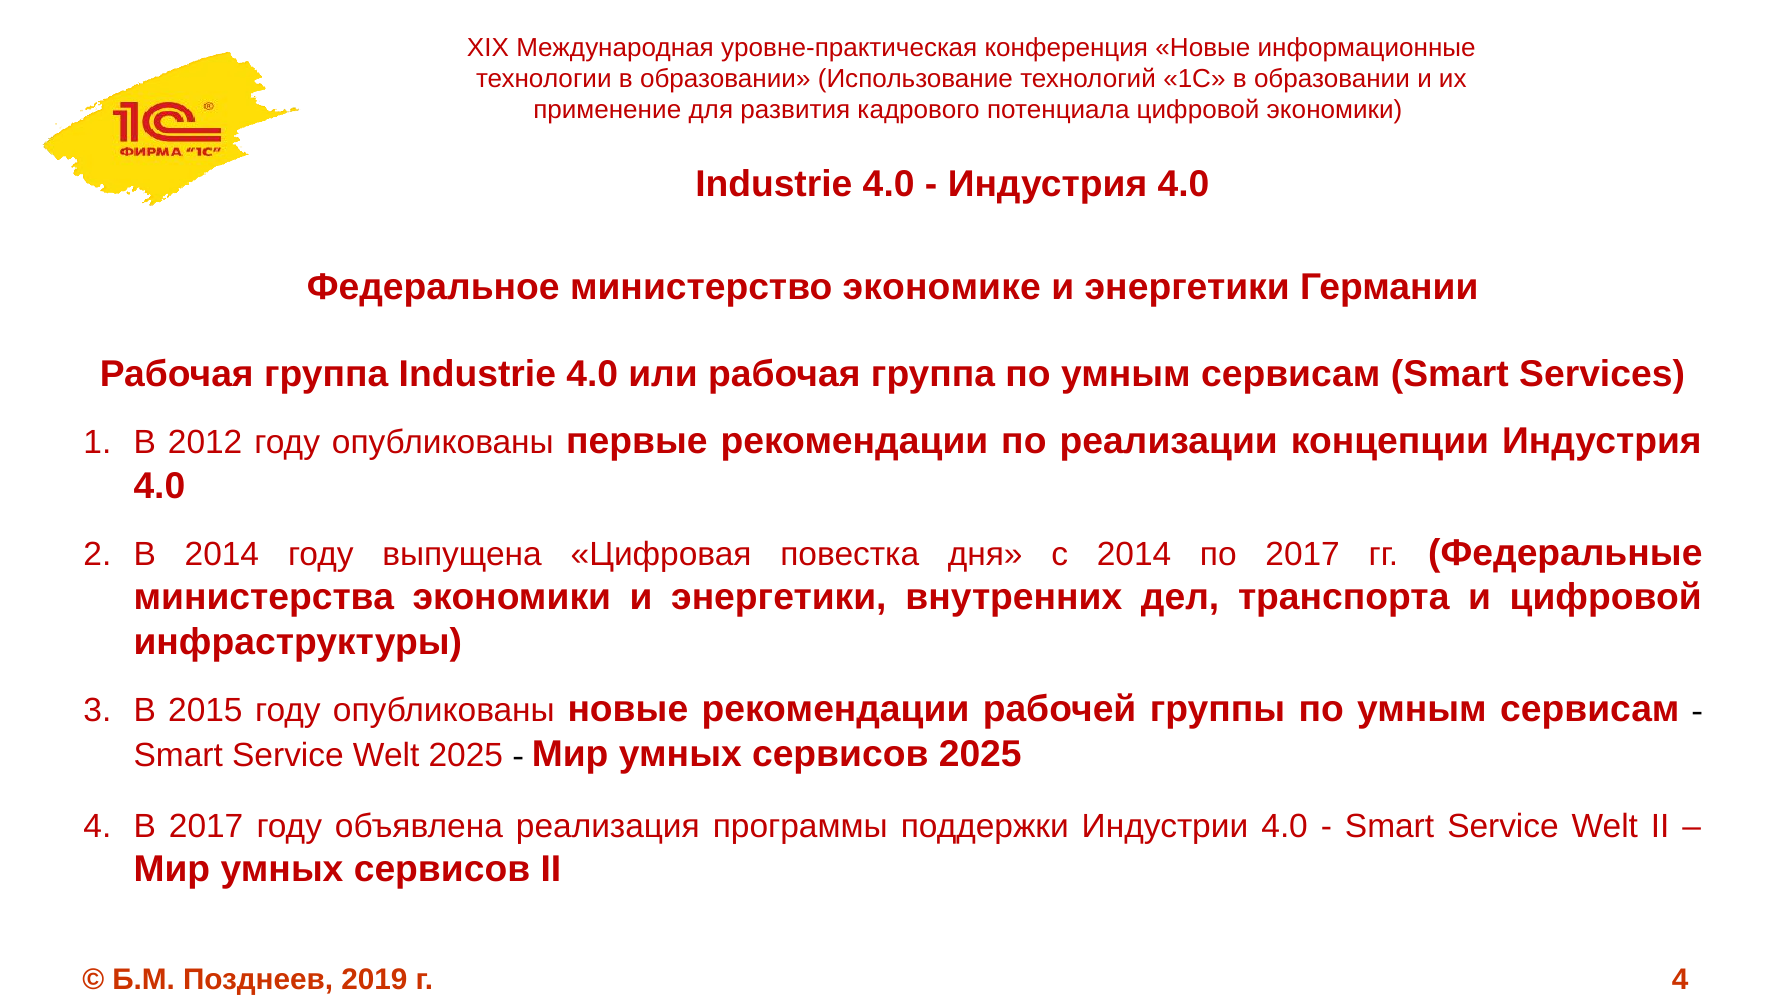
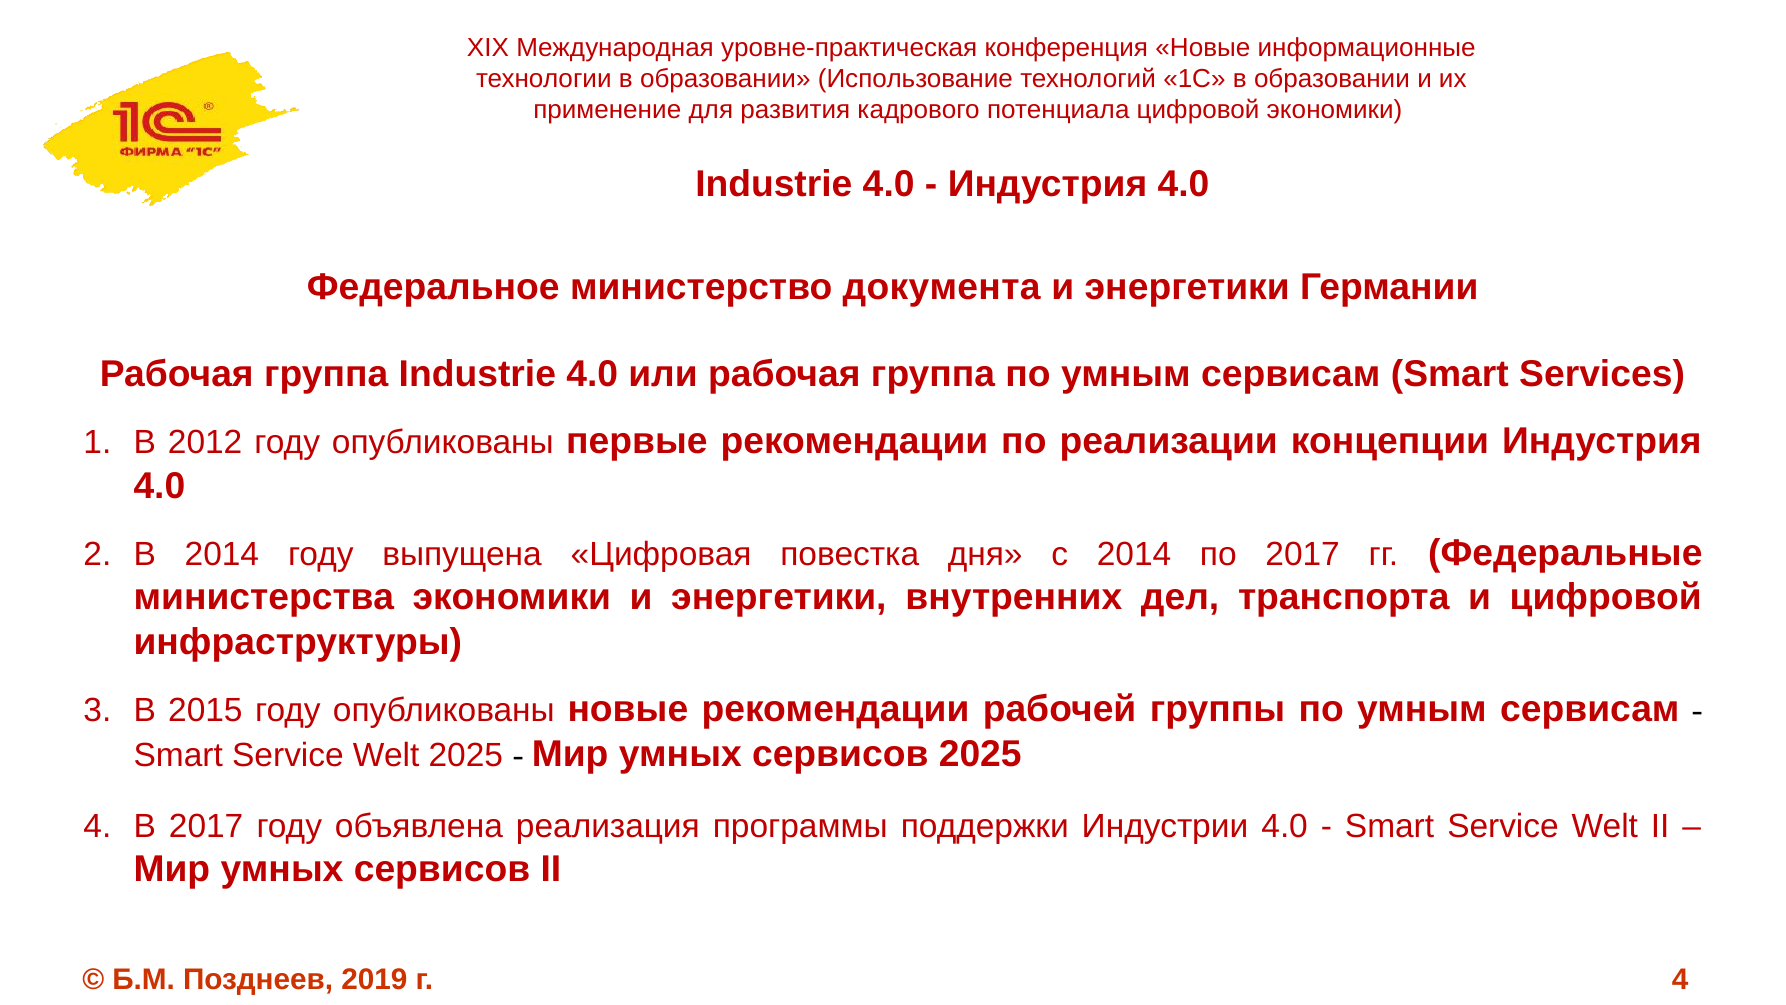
экономике: экономике -> документа
